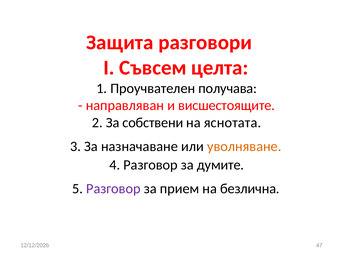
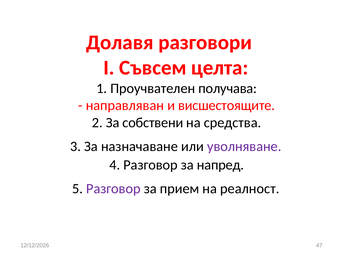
Защита: Защита -> Долавя
яснотата: яснотата -> средства
уволняване colour: orange -> purple
думите: думите -> напред
безлична: безлична -> реалност
